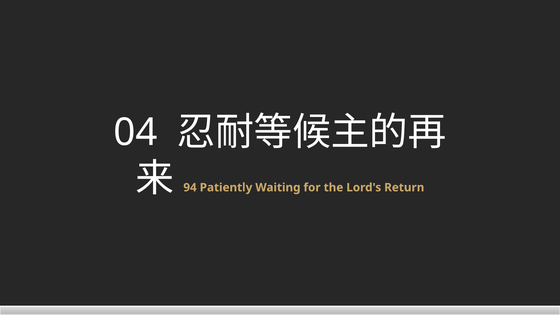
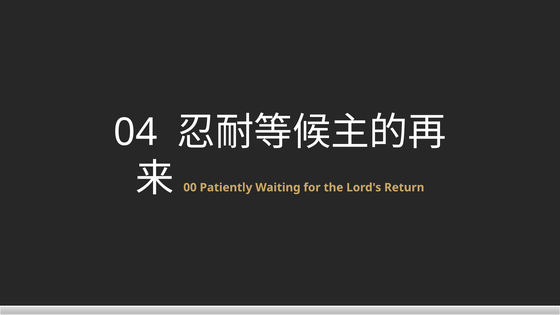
94: 94 -> 00
